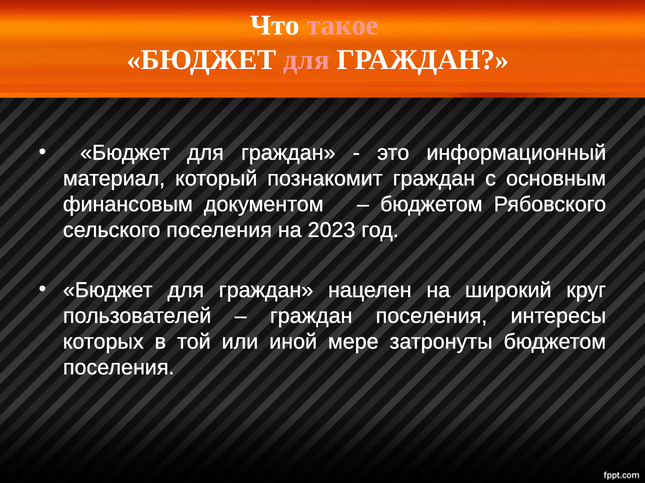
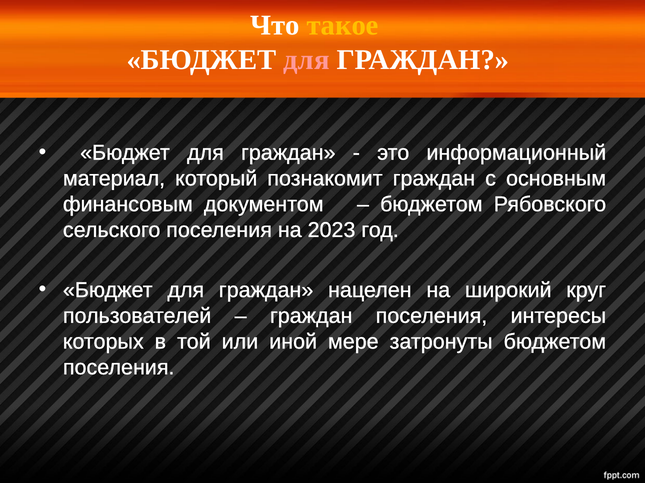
такое colour: pink -> yellow
